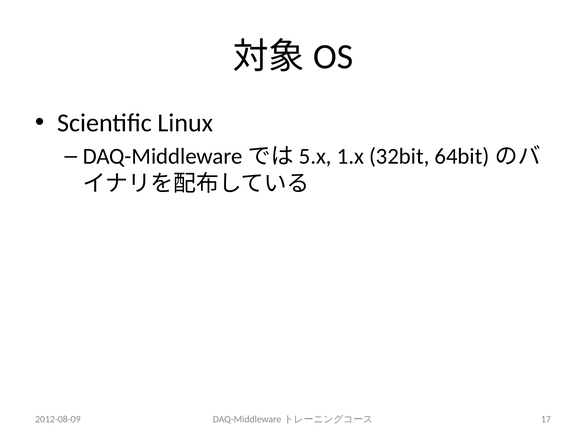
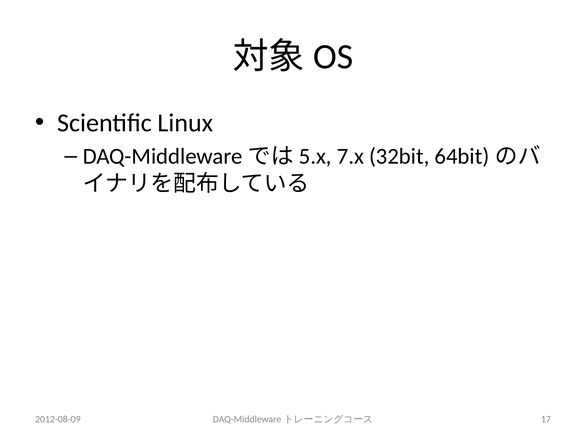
1.x: 1.x -> 7.x
